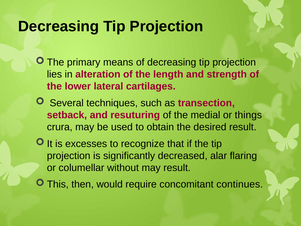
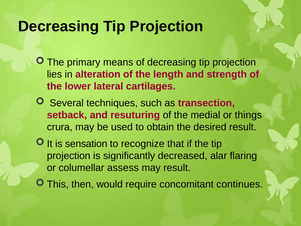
excesses: excesses -> sensation
without: without -> assess
